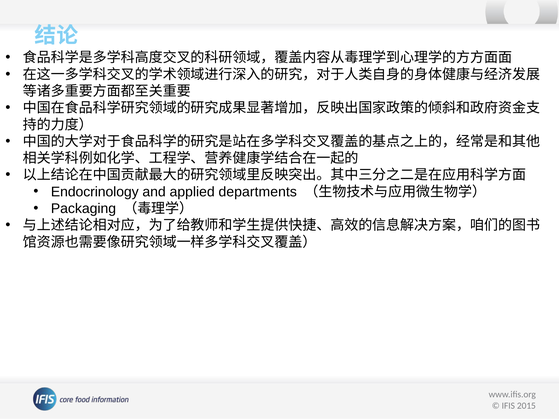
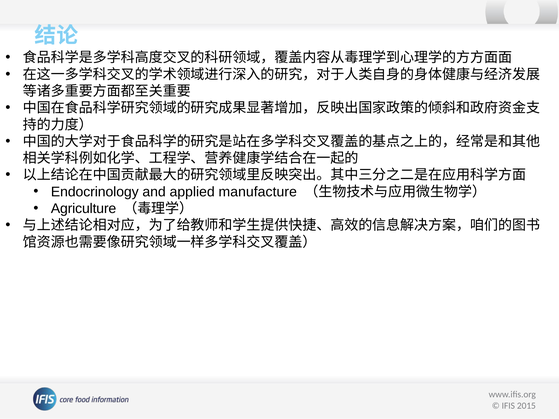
departments: departments -> manufacture
Packaging: Packaging -> Agriculture
